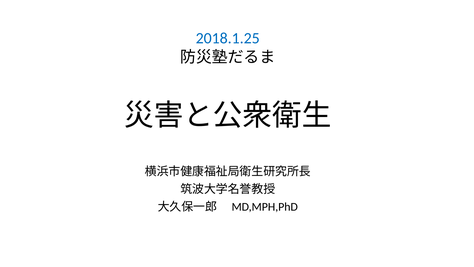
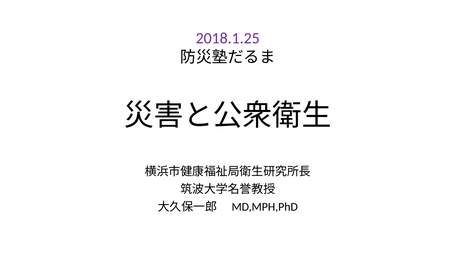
2018.1.25 colour: blue -> purple
